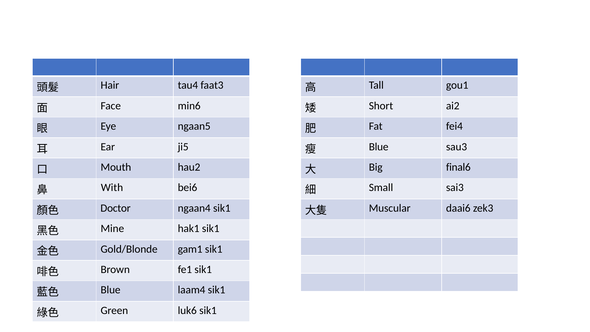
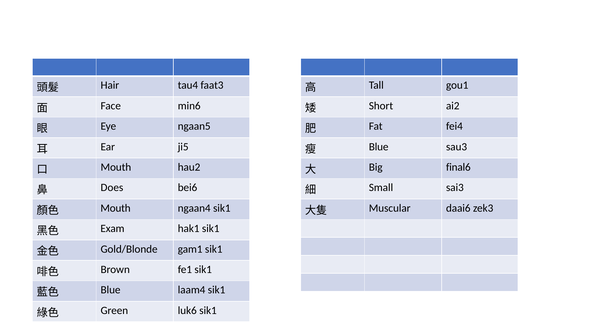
With: With -> Does
Doctor at (116, 208): Doctor -> Mouth
Mine: Mine -> Exam
